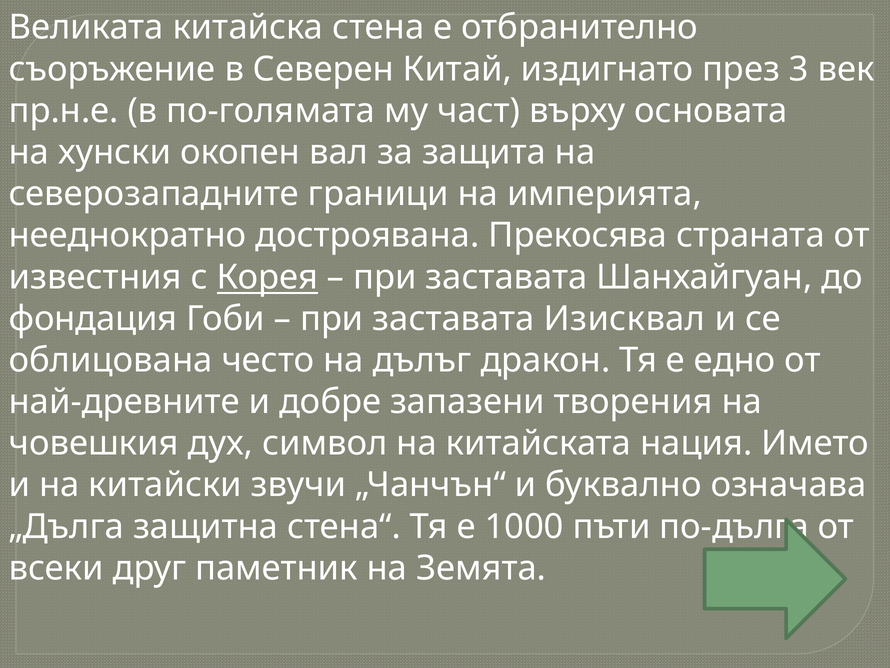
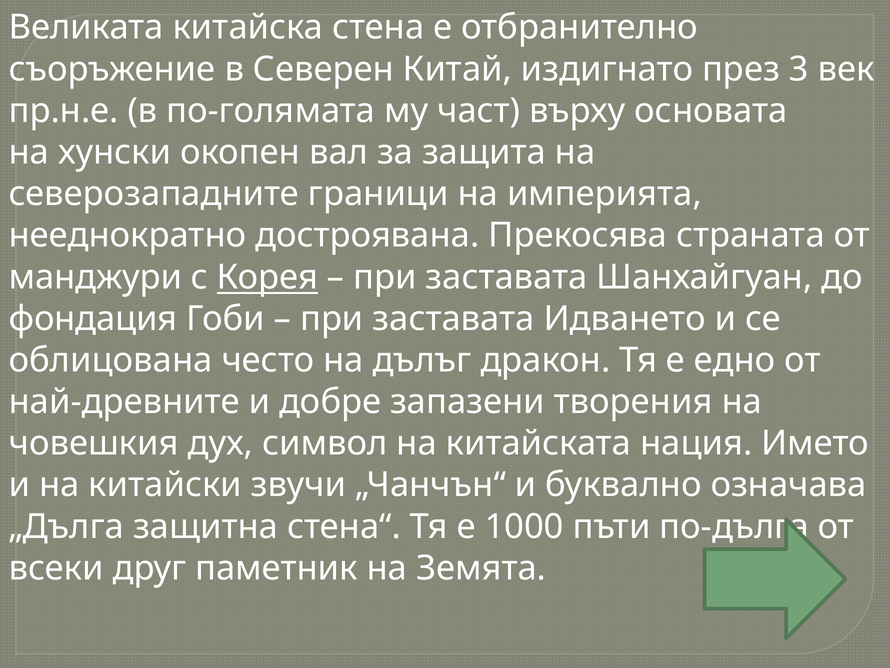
известния: известния -> манджури
Изисквал: Изисквал -> Идването
